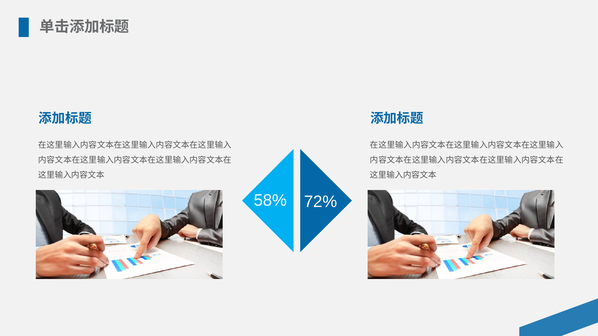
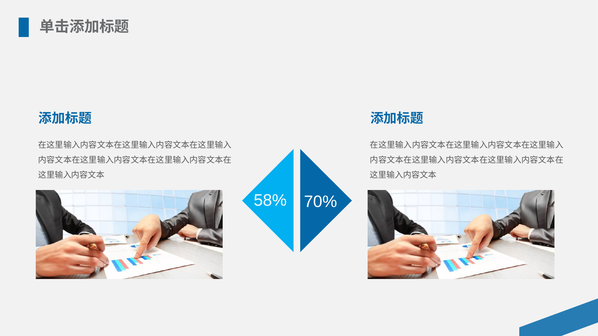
72%: 72% -> 70%
